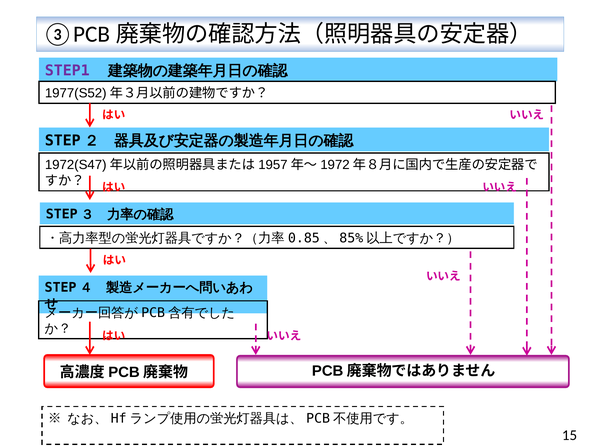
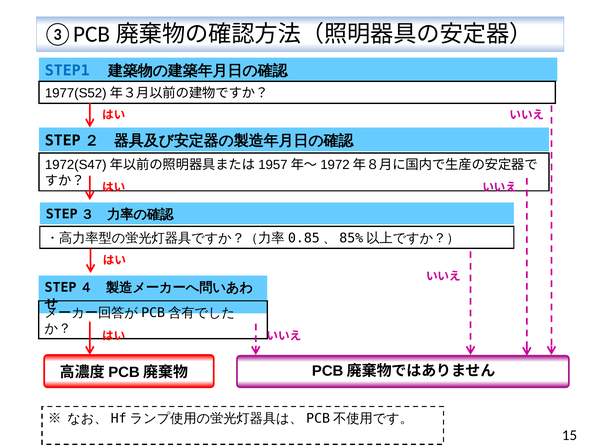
STEP1 colour: purple -> blue
